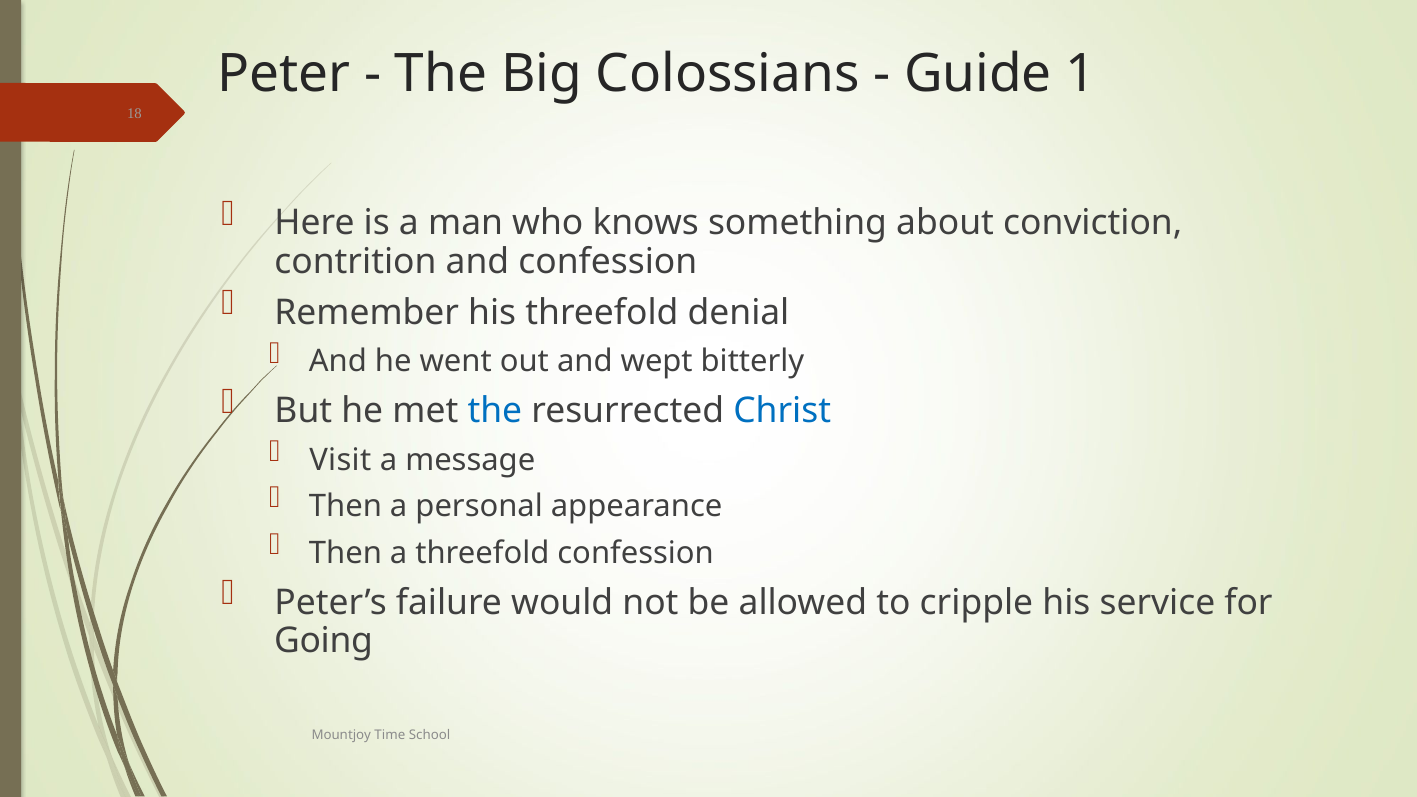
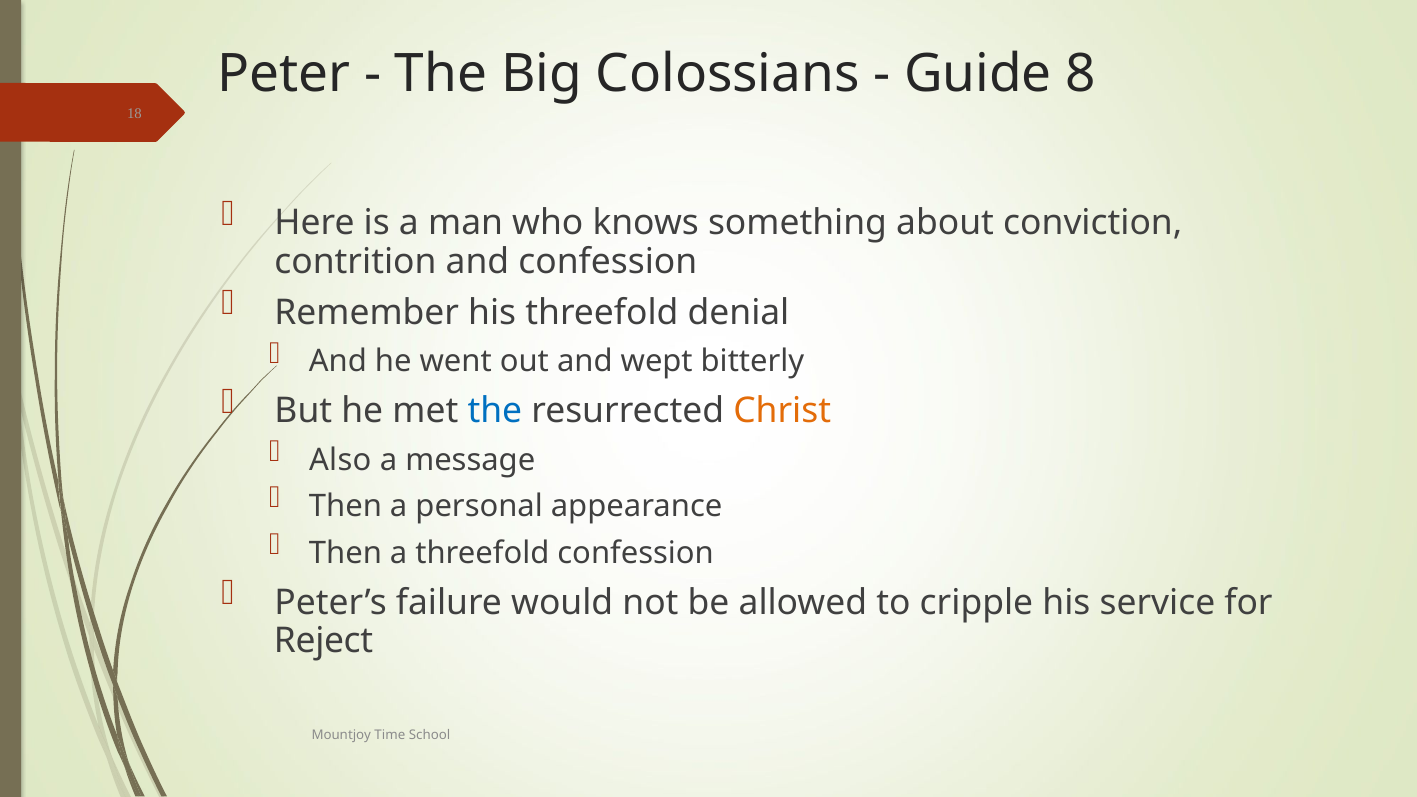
1: 1 -> 8
Christ colour: blue -> orange
Visit: Visit -> Also
Going: Going -> Reject
